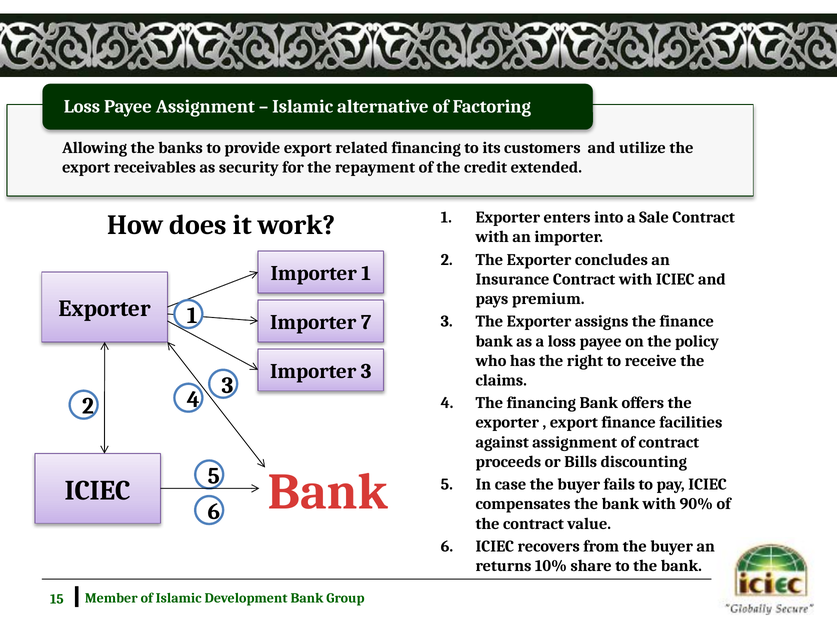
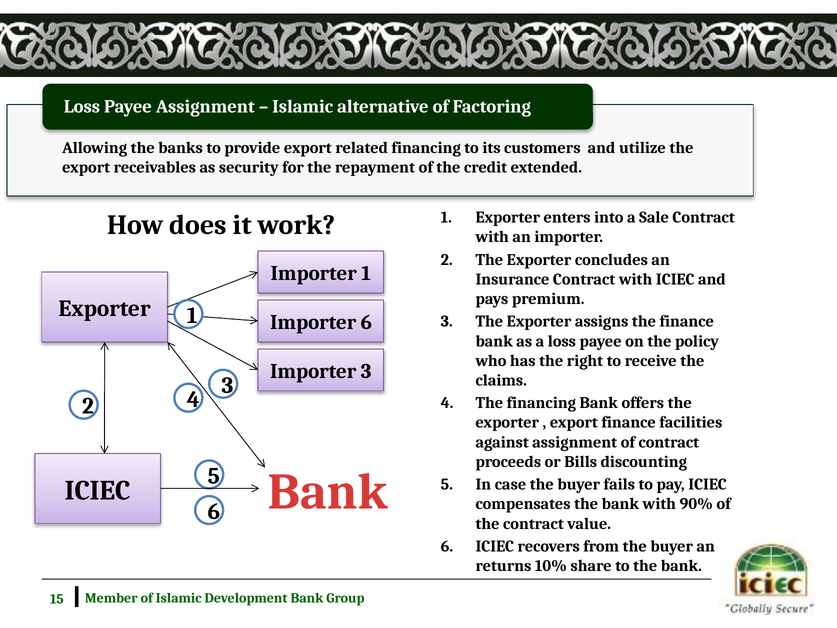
Importer 7: 7 -> 6
